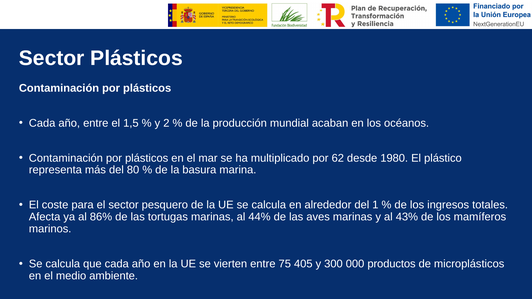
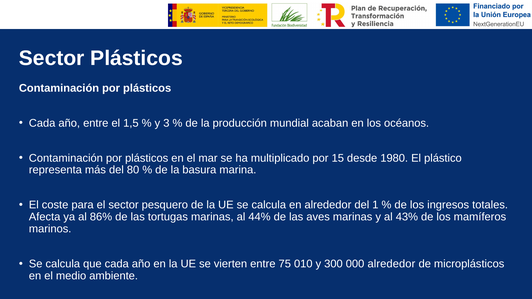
2: 2 -> 3
62: 62 -> 15
405: 405 -> 010
000 productos: productos -> alrededor
